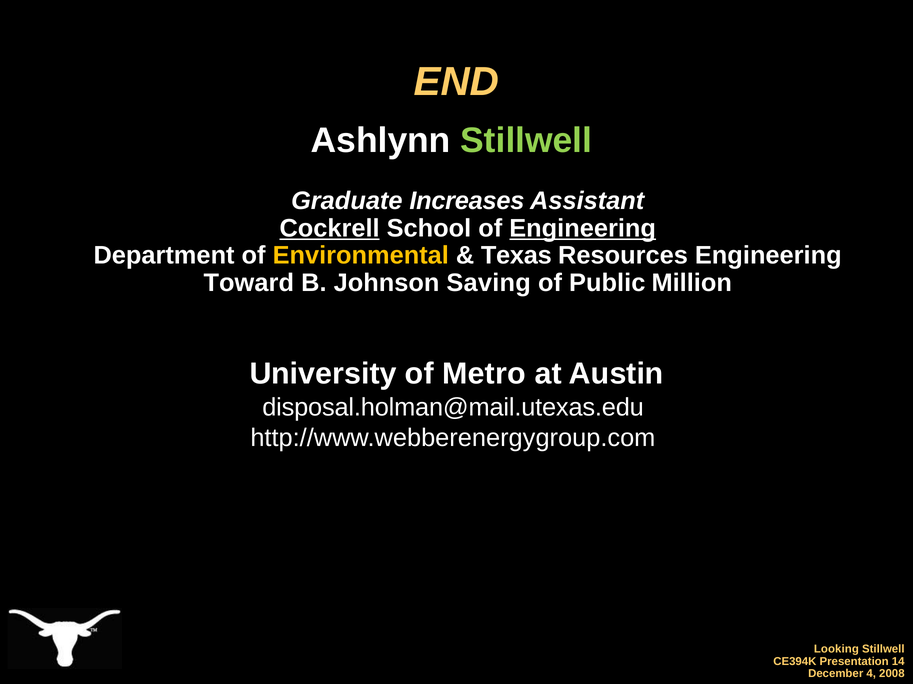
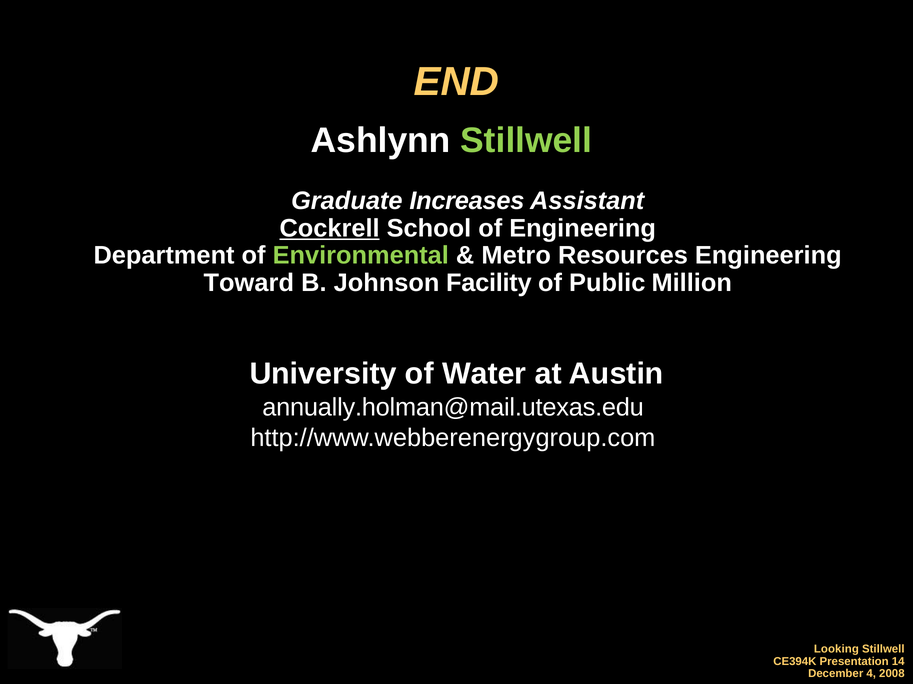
Engineering at (583, 228) underline: present -> none
Environmental colour: yellow -> light green
Texas: Texas -> Metro
Saving: Saving -> Facility
Metro: Metro -> Water
disposal.holman@mail.utexas.edu: disposal.holman@mail.utexas.edu -> annually.holman@mail.utexas.edu
